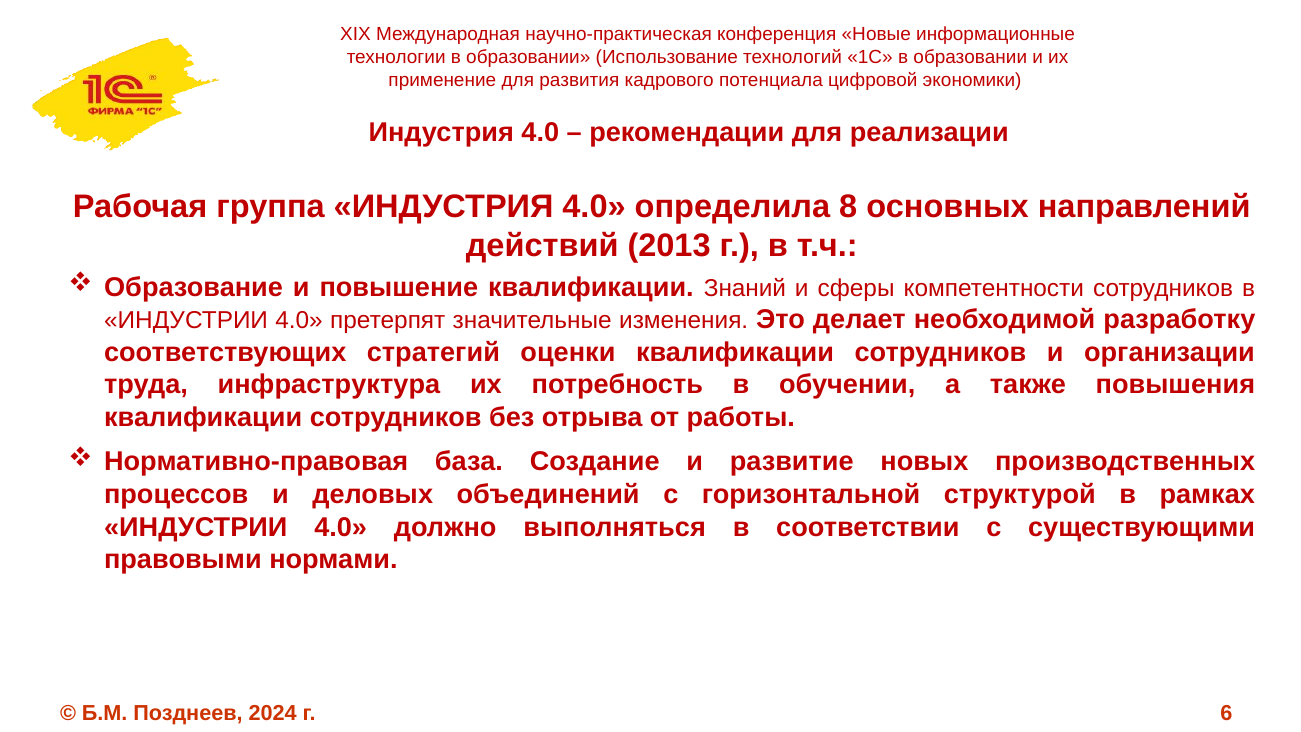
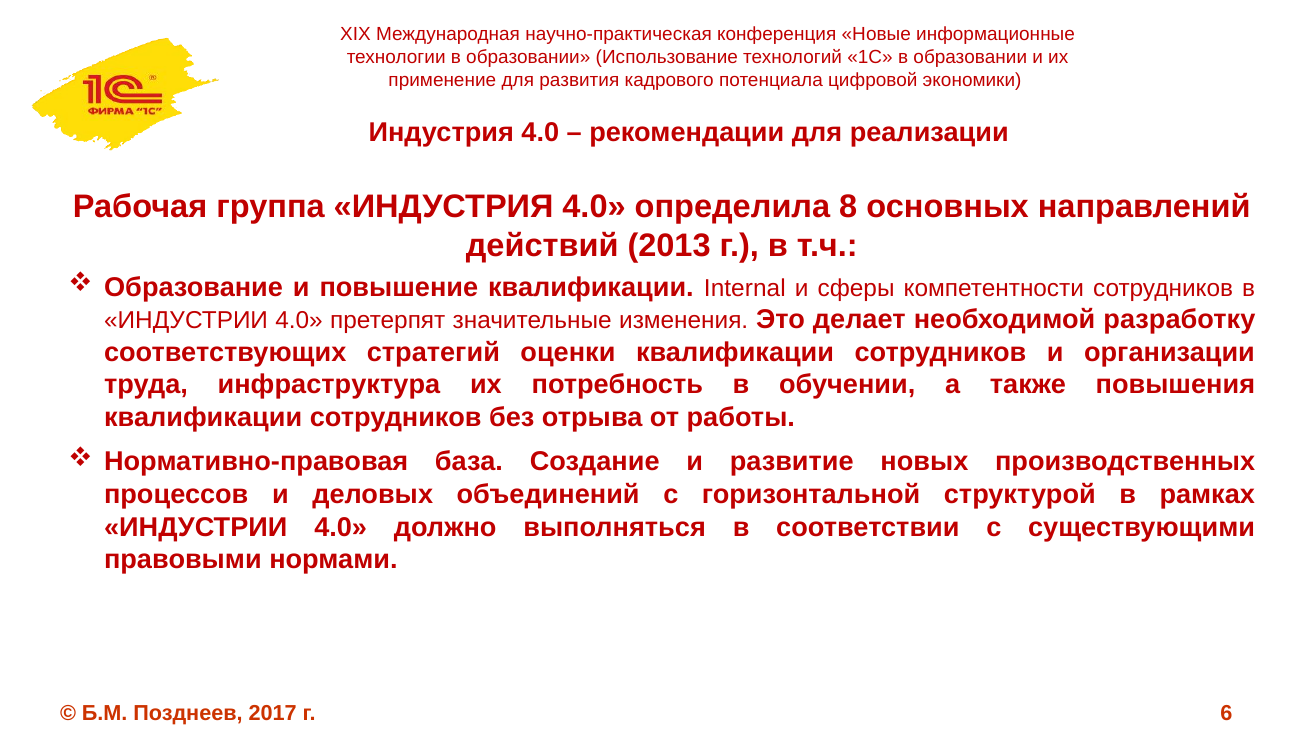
Знаний: Знаний -> Internal
2024: 2024 -> 2017
